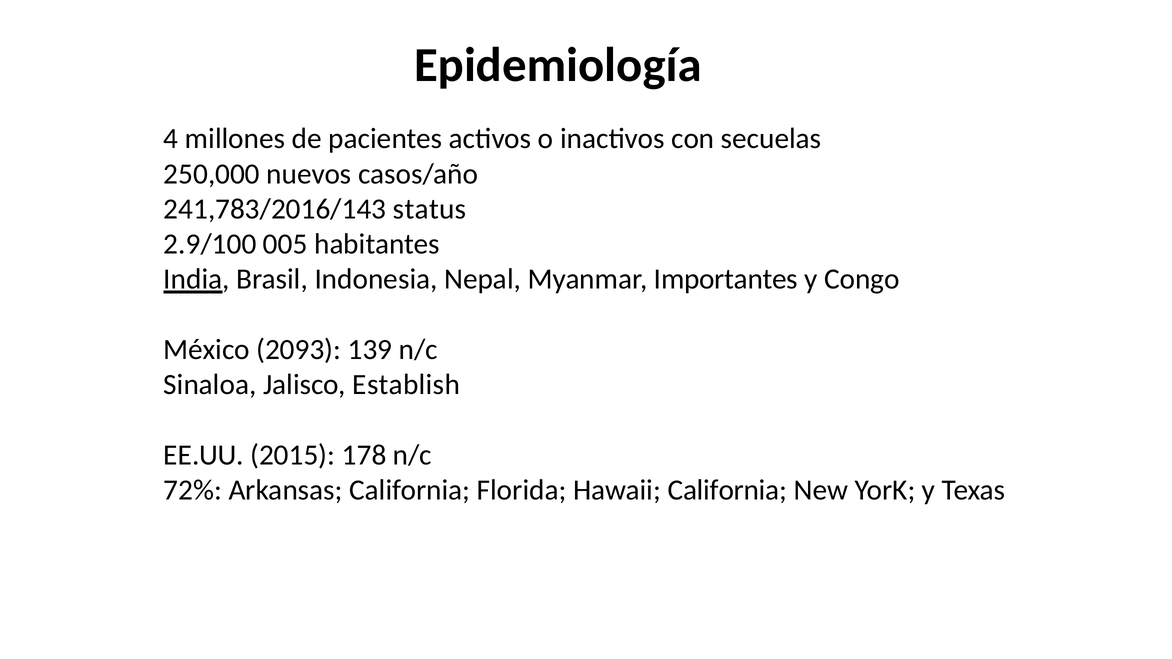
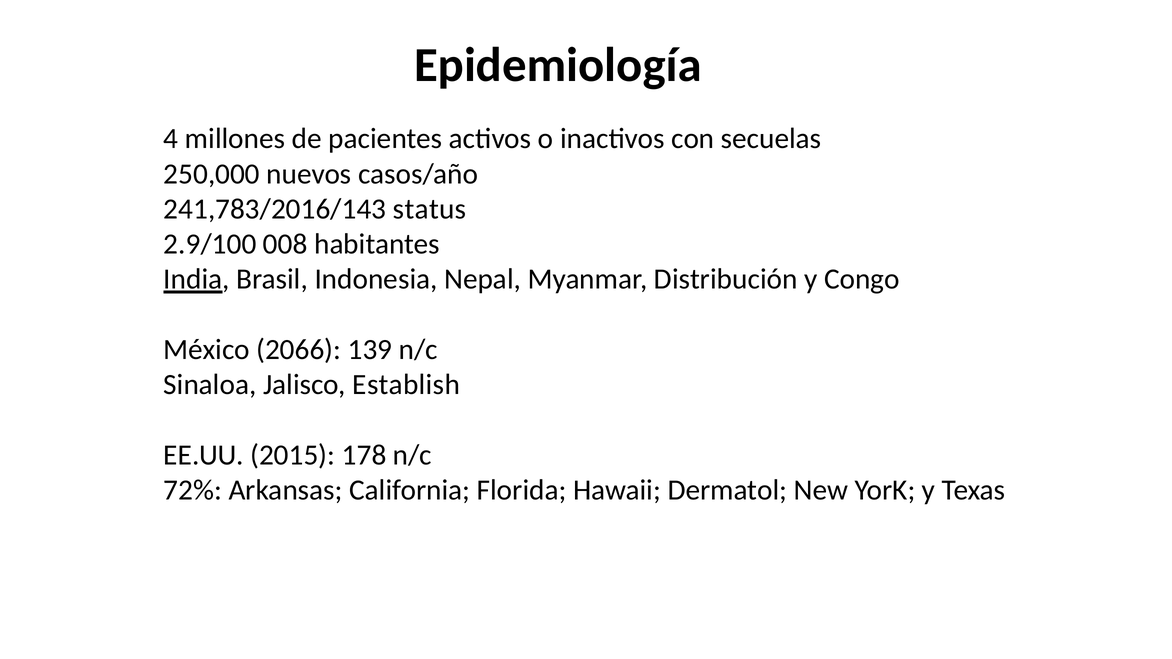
005: 005 -> 008
Importantes: Importantes -> Distribución
2093: 2093 -> 2066
Hawaii California: California -> Dermatol
